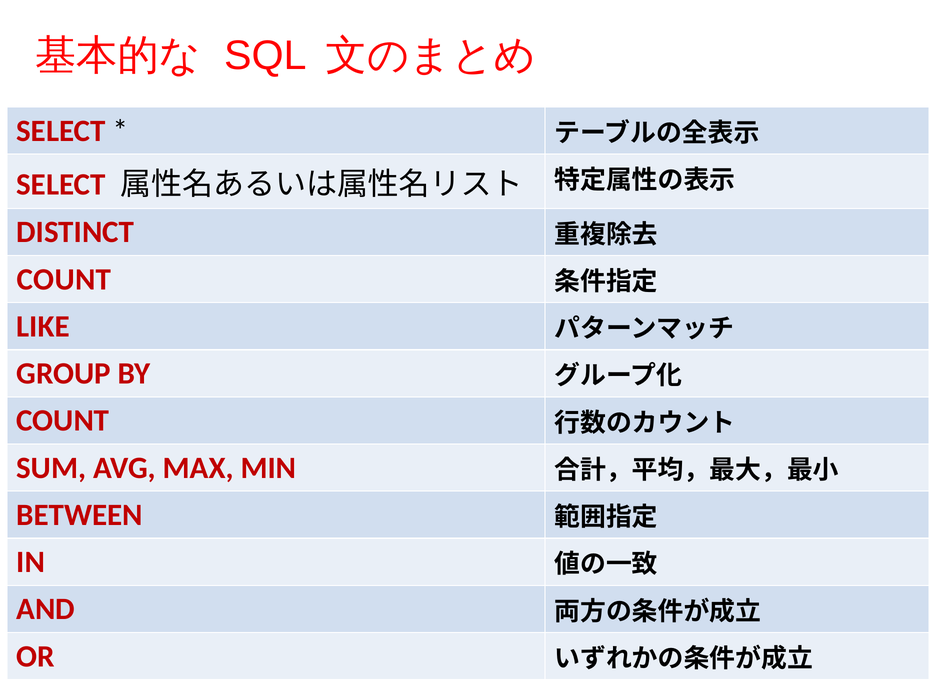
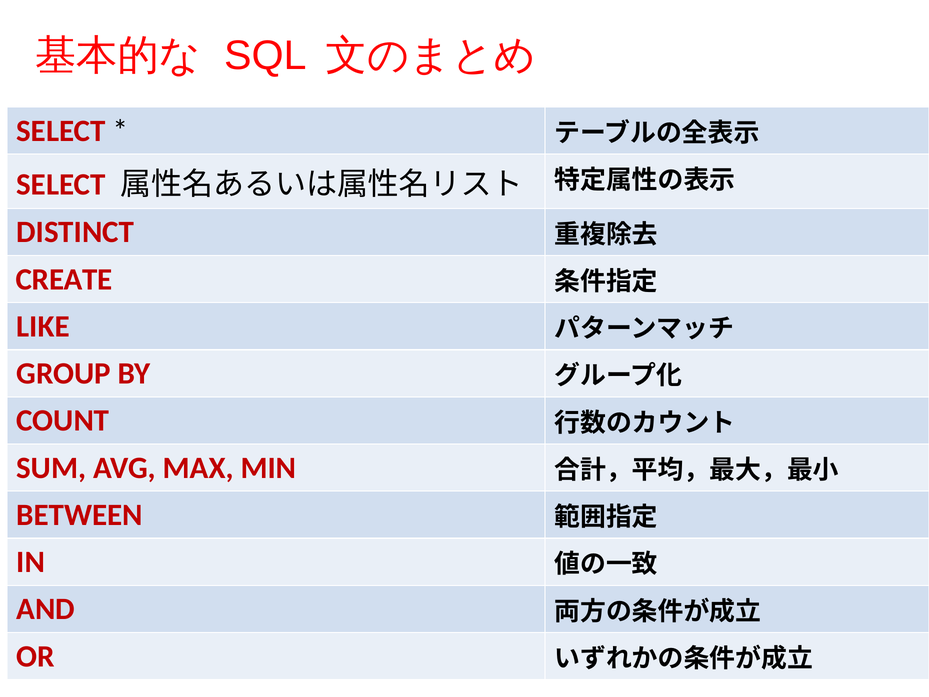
COUNT at (64, 279): COUNT -> CREATE
